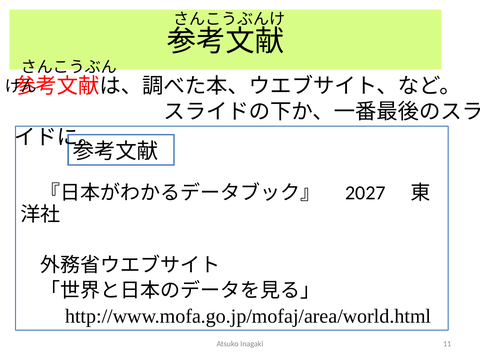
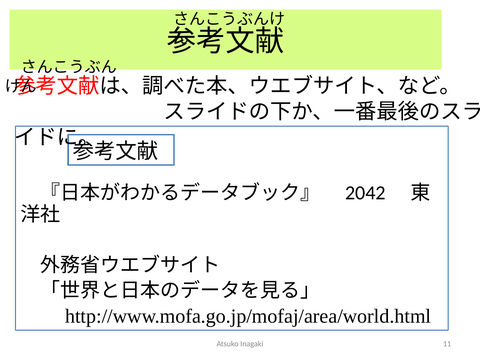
2027: 2027 -> 2042
